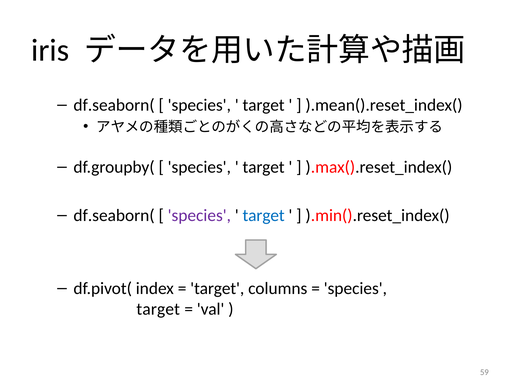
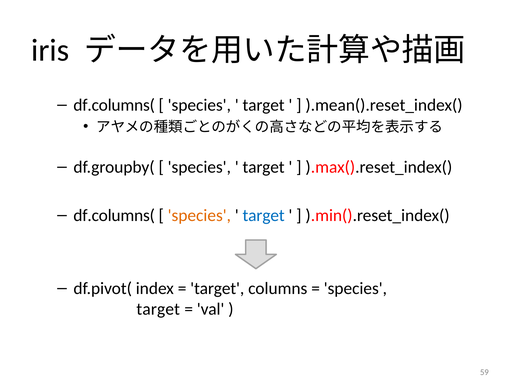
df.seaborn( at (114, 105): df.seaborn( -> df.columns(
df.seaborn( at (114, 216): df.seaborn( -> df.columns(
species at (199, 216) colour: purple -> orange
